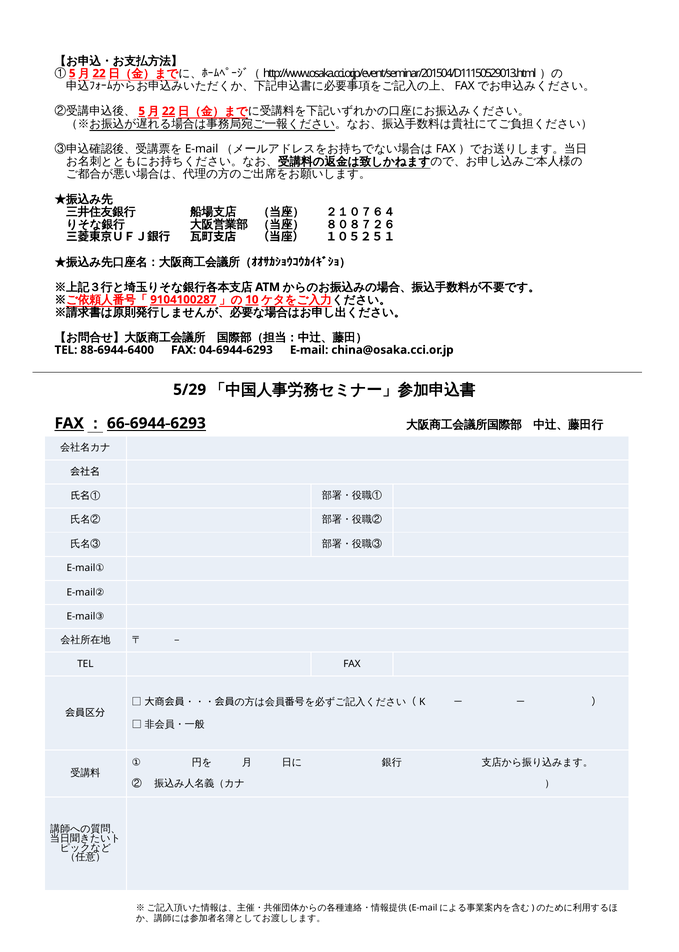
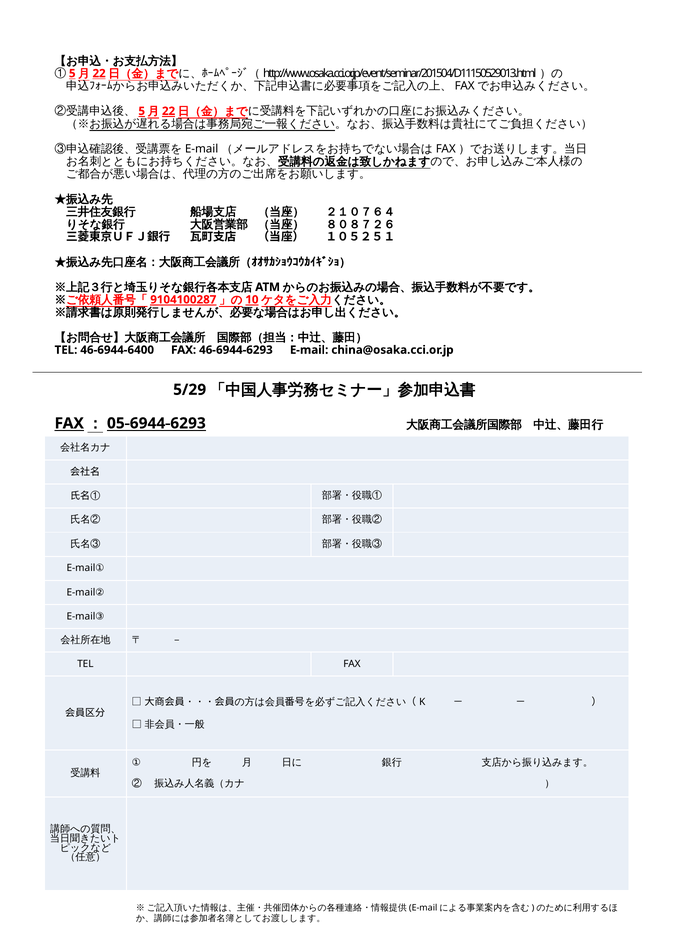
88-6944-6400: 88-6944-6400 -> 46-6944-6400
04-6944-6293: 04-6944-6293 -> 46-6944-6293
66-6944-6293: 66-6944-6293 -> 05-6944-6293
